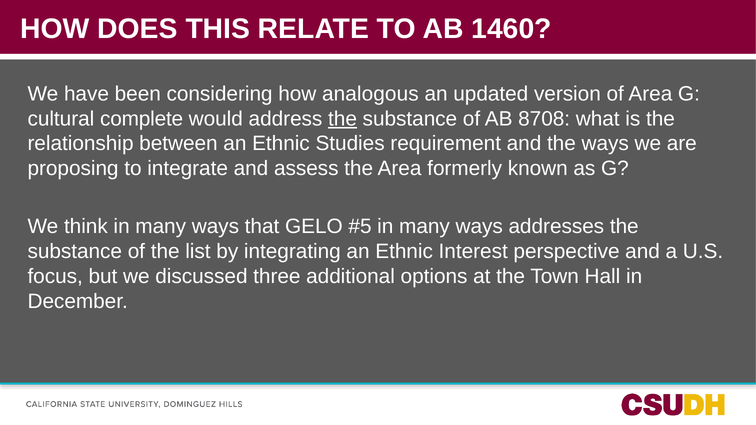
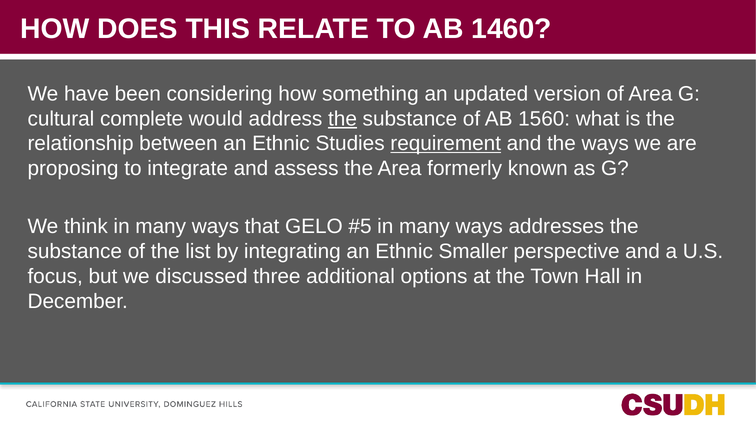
analogous: analogous -> something
8708: 8708 -> 1560
requirement underline: none -> present
Interest: Interest -> Smaller
